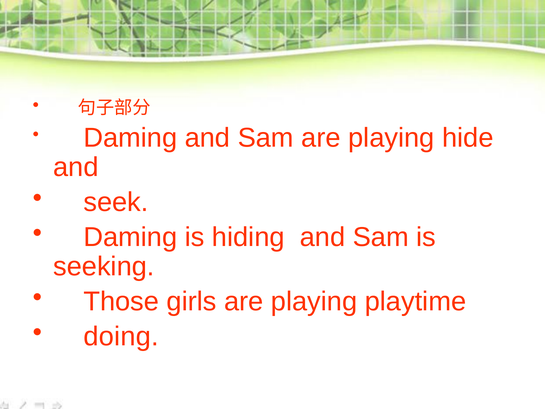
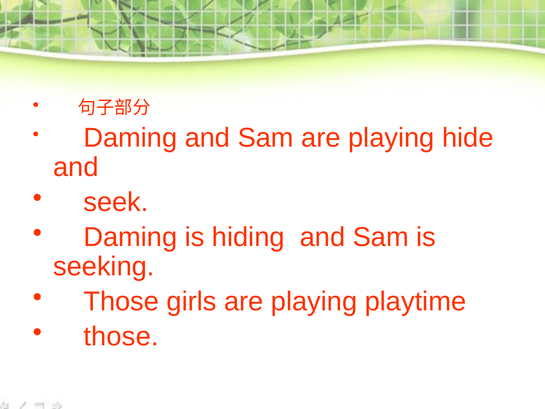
doing at (121, 336): doing -> those
